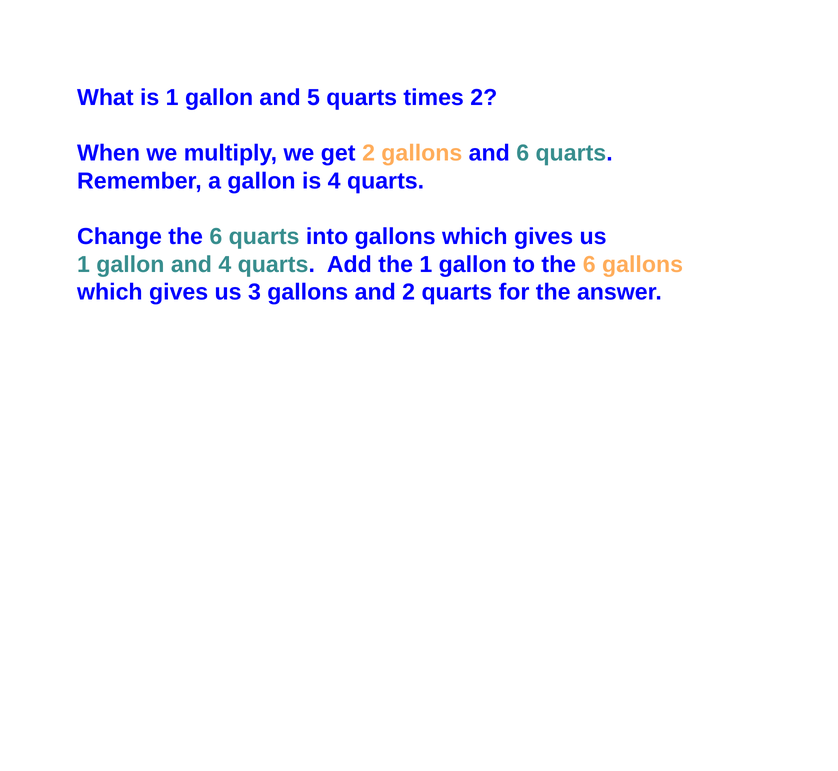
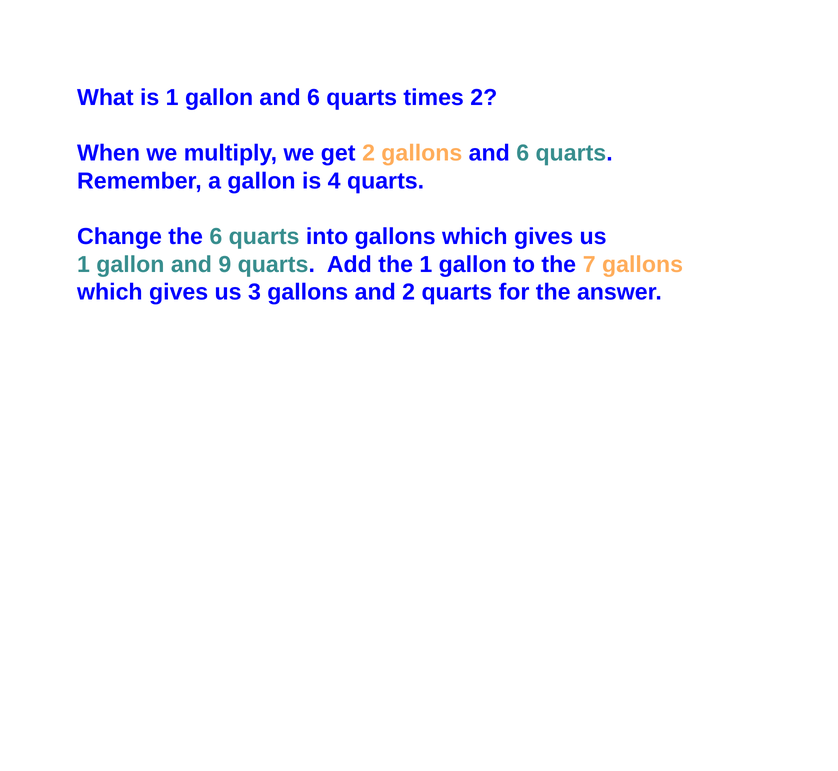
gallon and 5: 5 -> 6
and 4: 4 -> 9
to the 6: 6 -> 7
